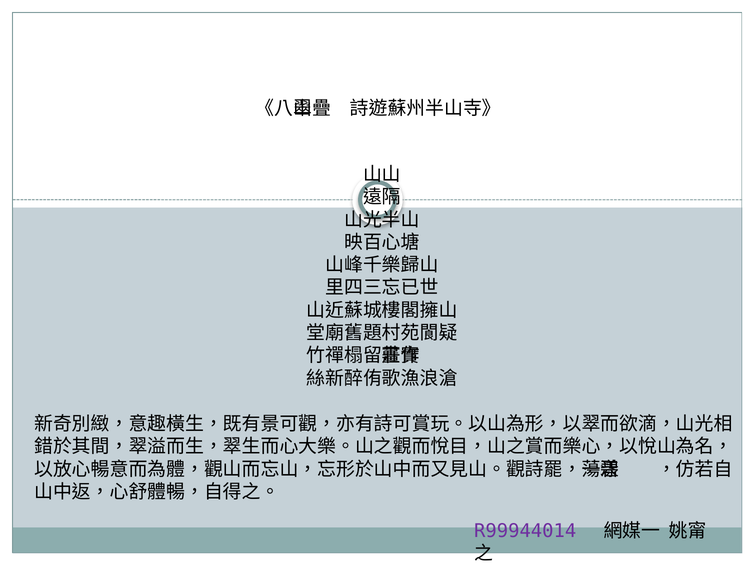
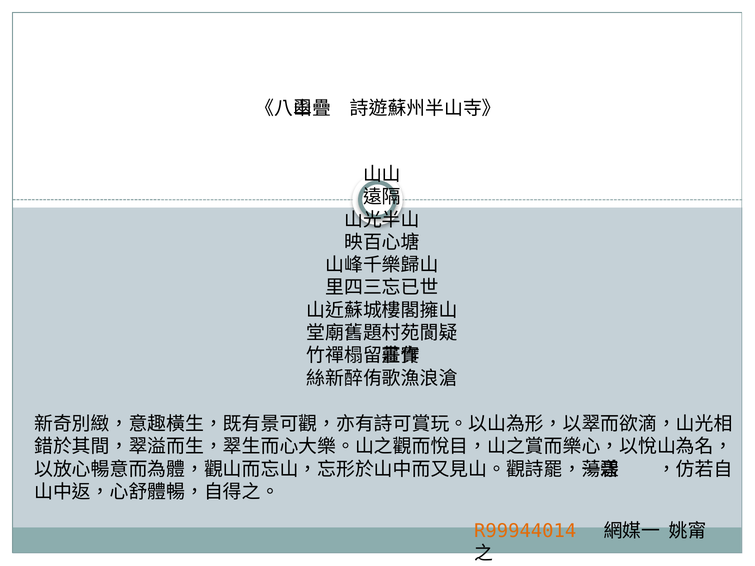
R99944014 colour: purple -> orange
